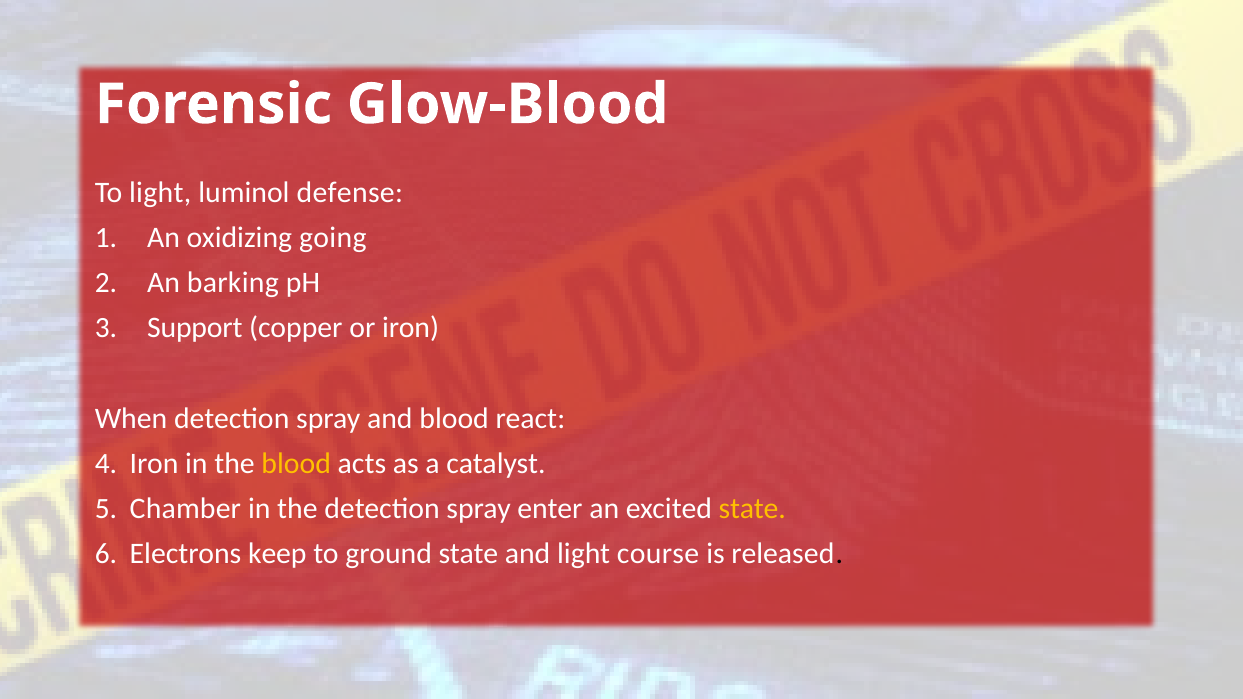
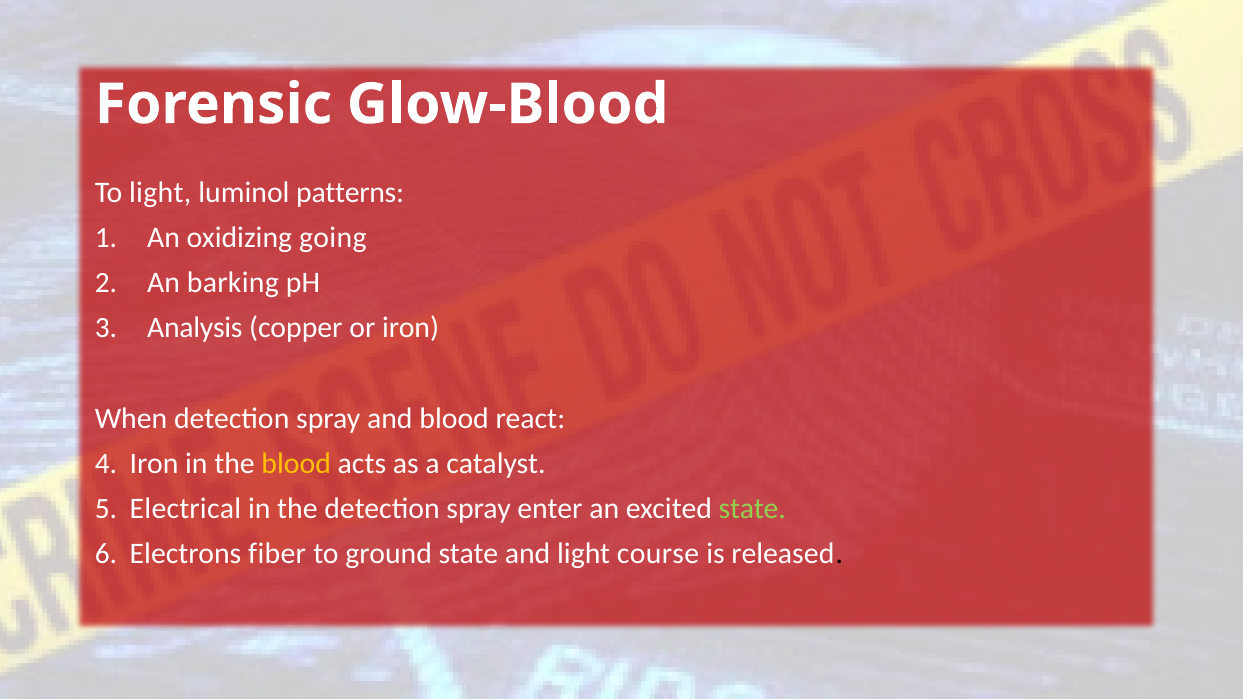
defense: defense -> patterns
Support: Support -> Analysis
Chamber: Chamber -> Electrical
state at (752, 509) colour: yellow -> light green
keep: keep -> fiber
